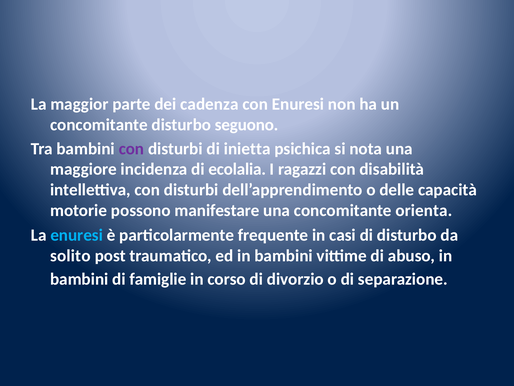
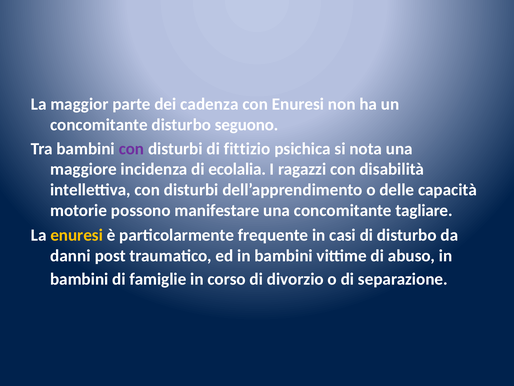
inietta: inietta -> fittizio
orienta: orienta -> tagliare
enuresi at (77, 235) colour: light blue -> yellow
solito: solito -> danni
